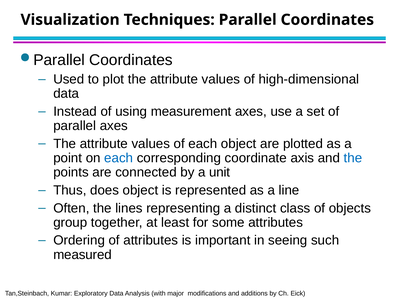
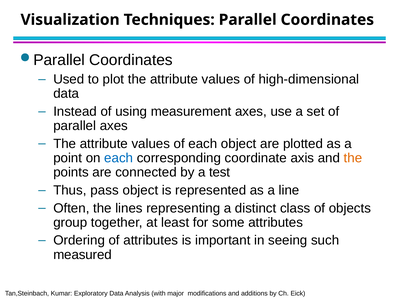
the at (353, 158) colour: blue -> orange
unit: unit -> test
does: does -> pass
